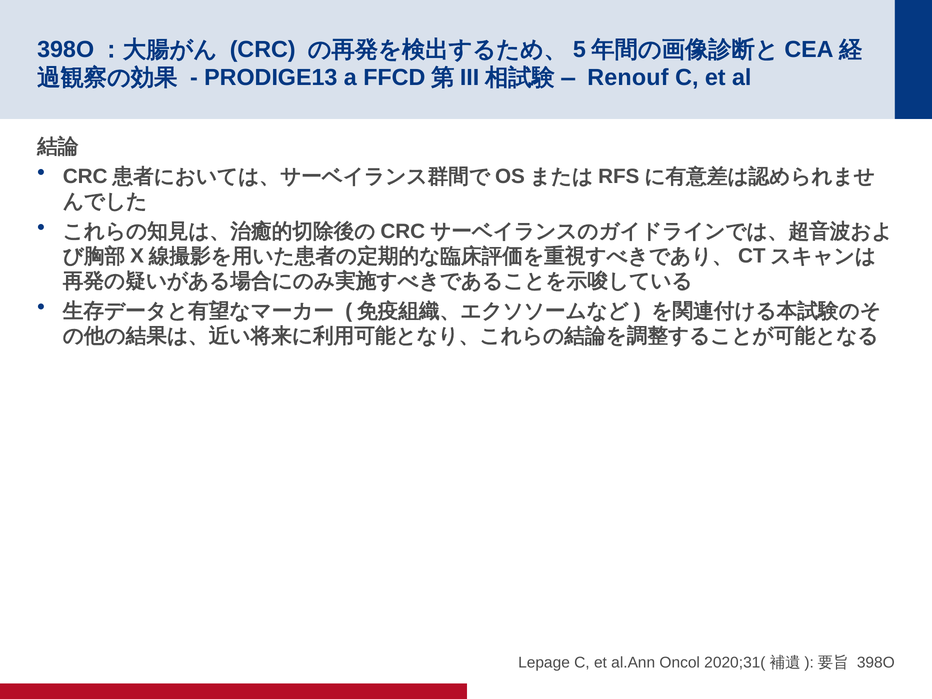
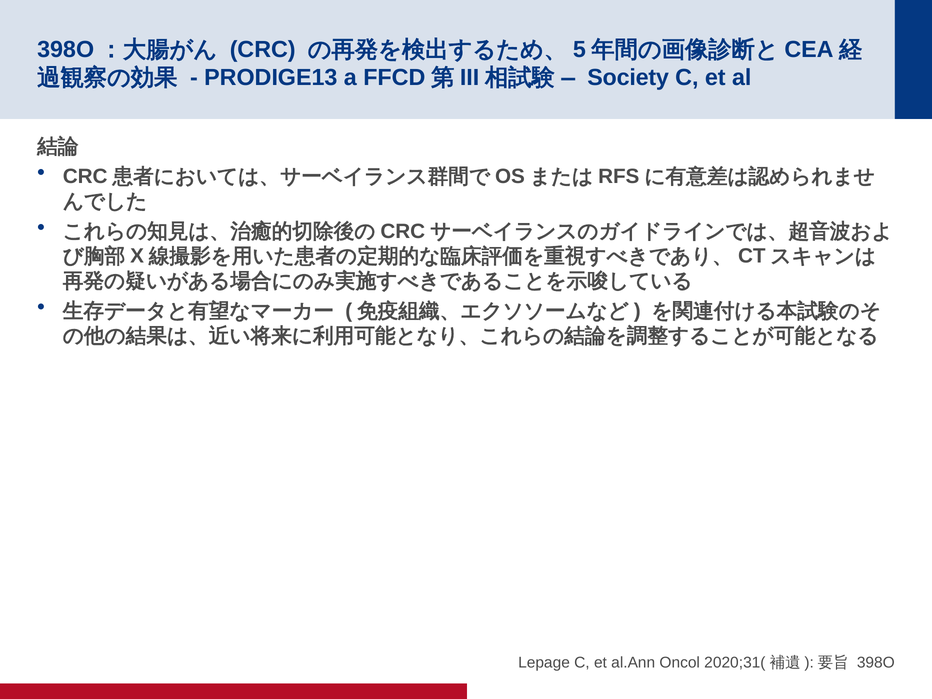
Renouf: Renouf -> Society
